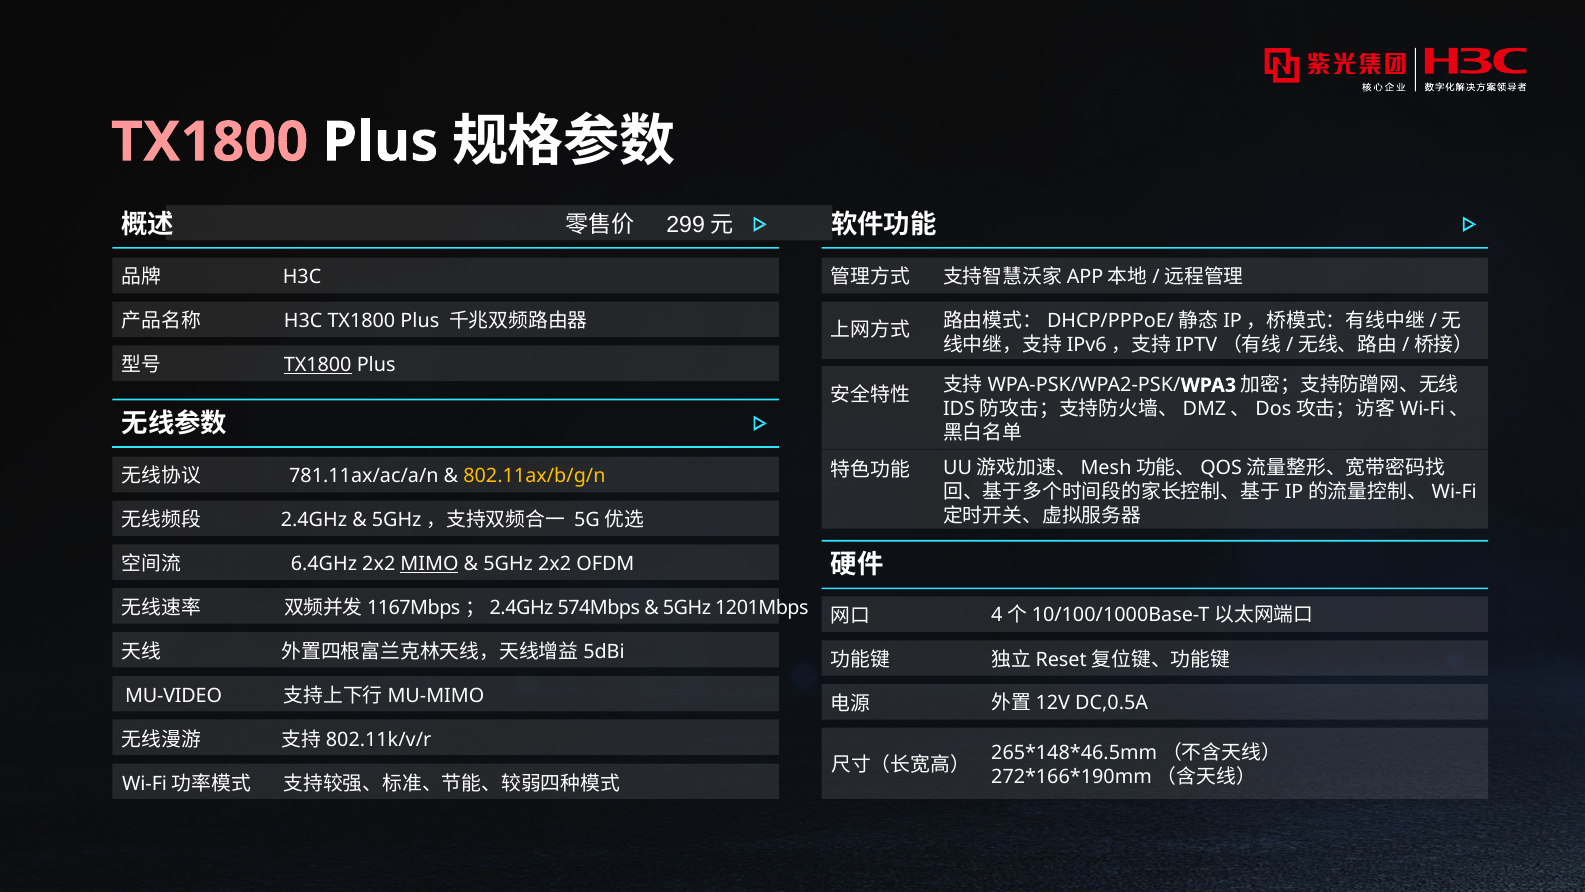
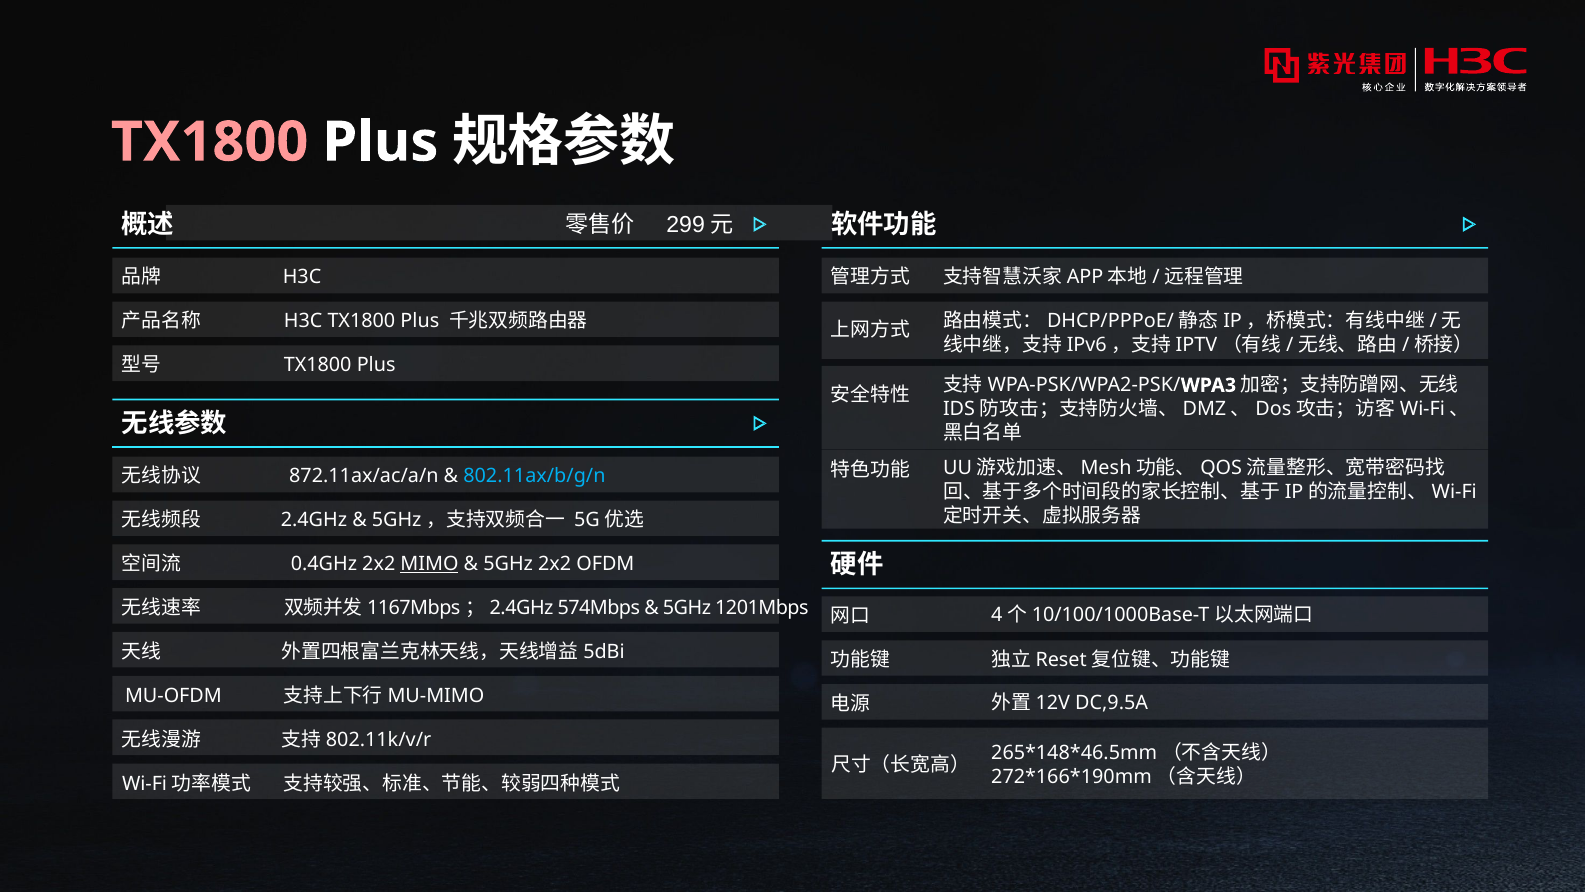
TX1800 at (318, 365) underline: present -> none
781.11ax/ac/a/n: 781.11ax/ac/a/n -> 872.11ax/ac/a/n
802.11ax/b/g/n colour: yellow -> light blue
6.4GHz: 6.4GHz -> 0.4GHz
MU-VIDEO: MU-VIDEO -> MU-OFDM
DC,0.5A: DC,0.5A -> DC,9.5A
